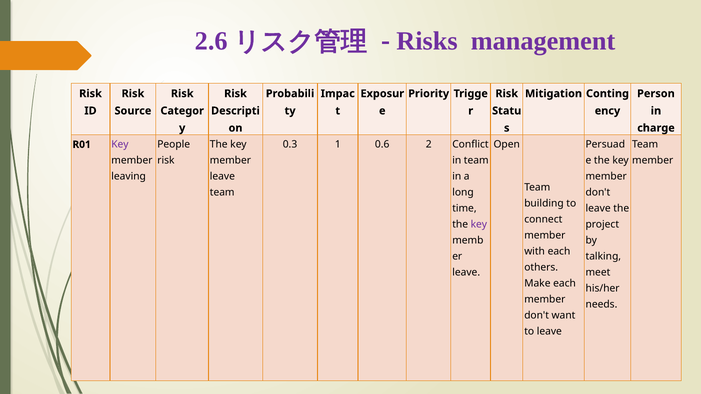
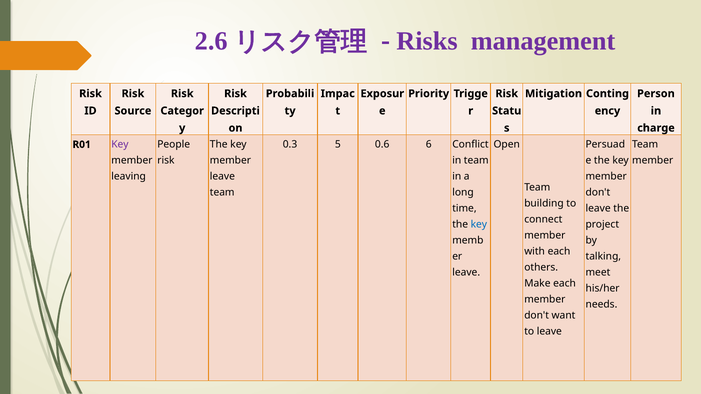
1: 1 -> 5
2: 2 -> 6
key at (479, 225) colour: purple -> blue
